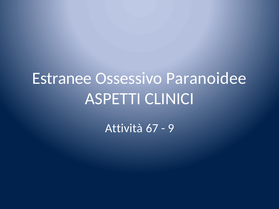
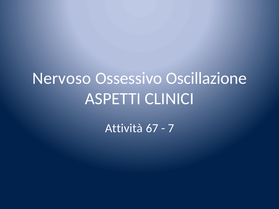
Estranee: Estranee -> Nervoso
Paranoidee: Paranoidee -> Oscillazione
9: 9 -> 7
